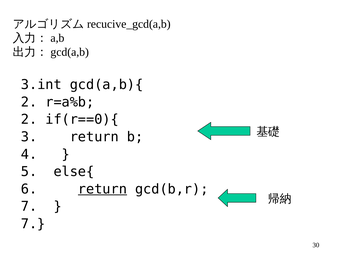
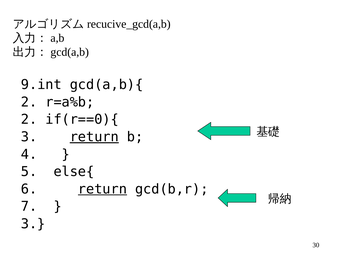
3.int: 3.int -> 9.int
return at (94, 137) underline: none -> present
7 at (33, 224): 7 -> 3
